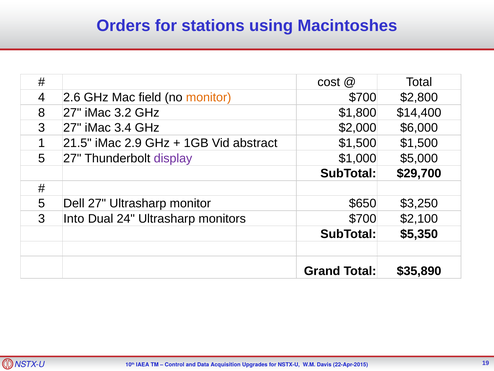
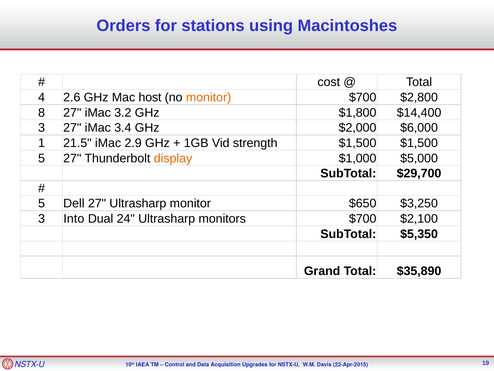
field: field -> host
abstract: abstract -> strength
display colour: purple -> orange
